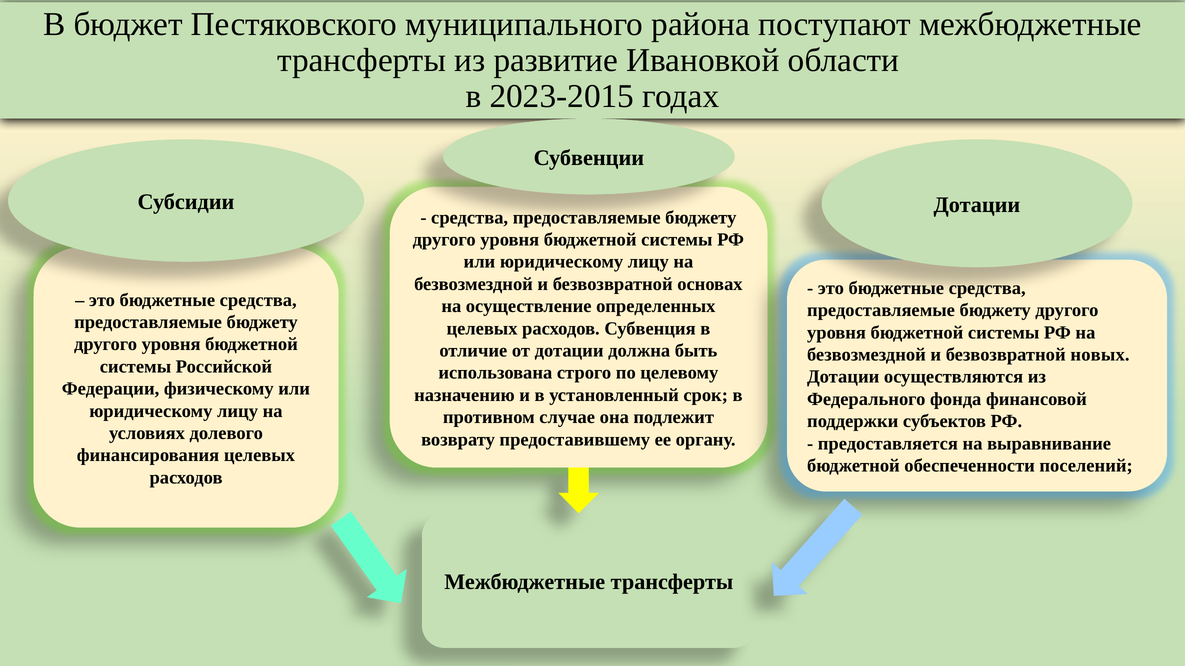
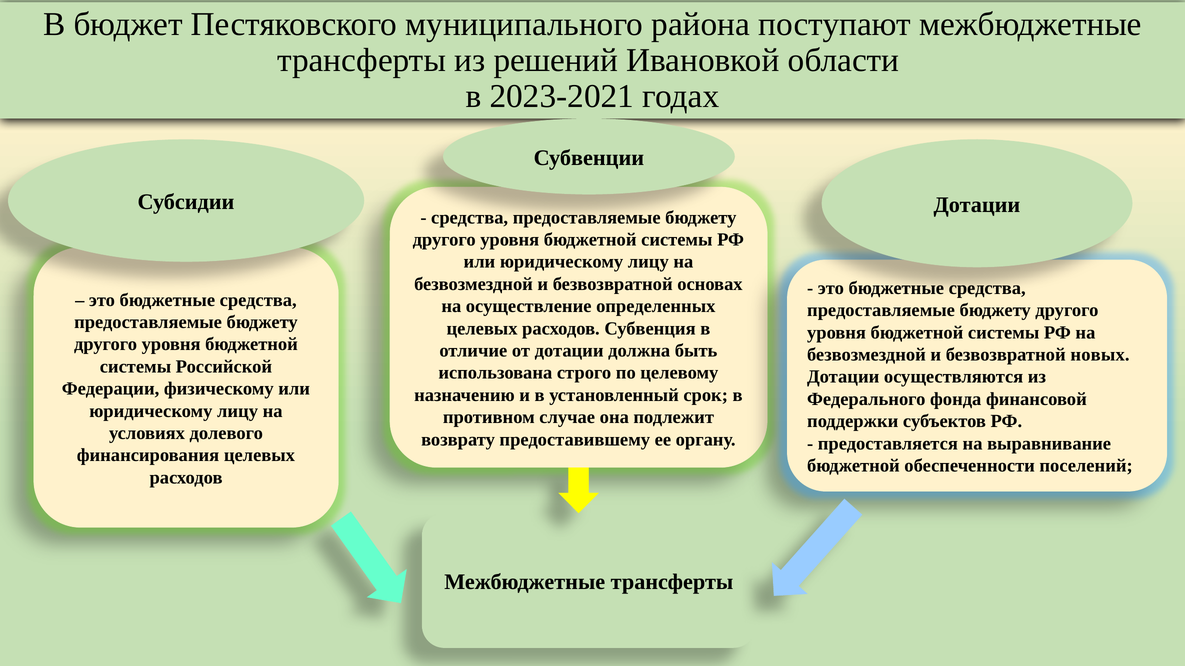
развитие: развитие -> решений
2023-2015: 2023-2015 -> 2023-2021
